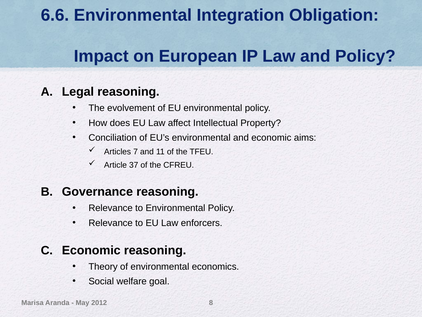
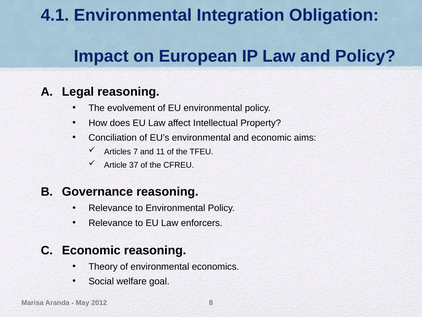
6.6: 6.6 -> 4.1
